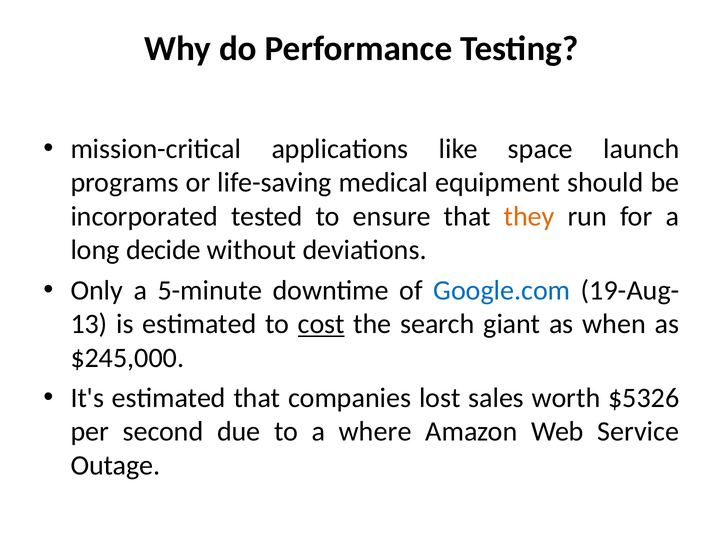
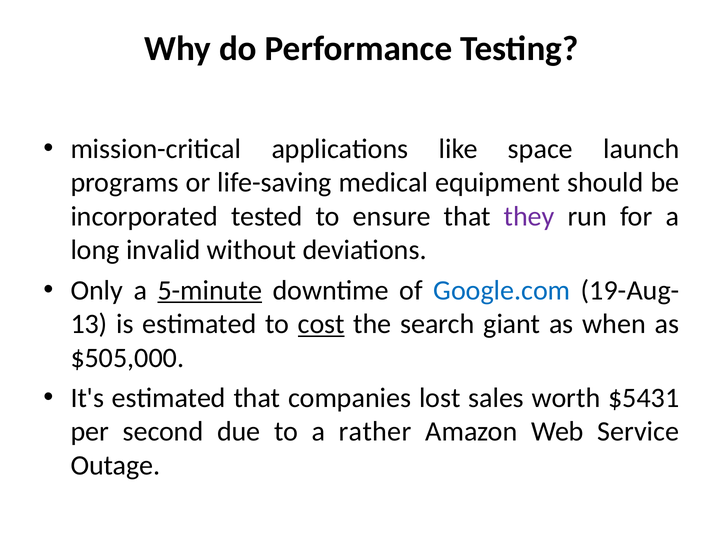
they colour: orange -> purple
decide: decide -> invalid
5-minute underline: none -> present
$245,000: $245,000 -> $505,000
$5326: $5326 -> $5431
where: where -> rather
